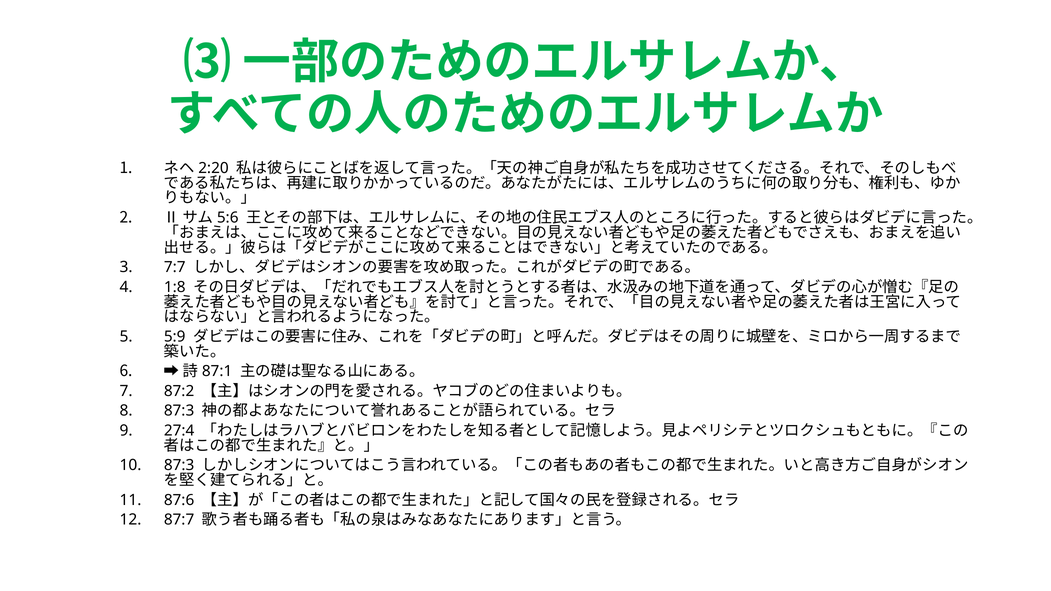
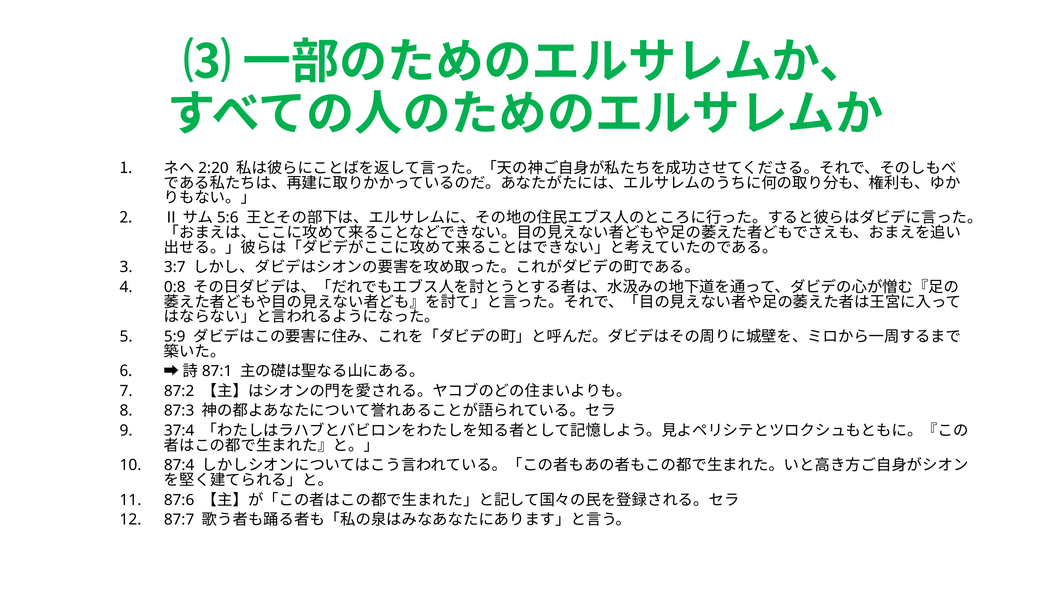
7:7: 7:7 -> 3:7
1:8: 1:8 -> 0:8
27:4: 27:4 -> 37:4
87:3 at (179, 466): 87:3 -> 87:4
